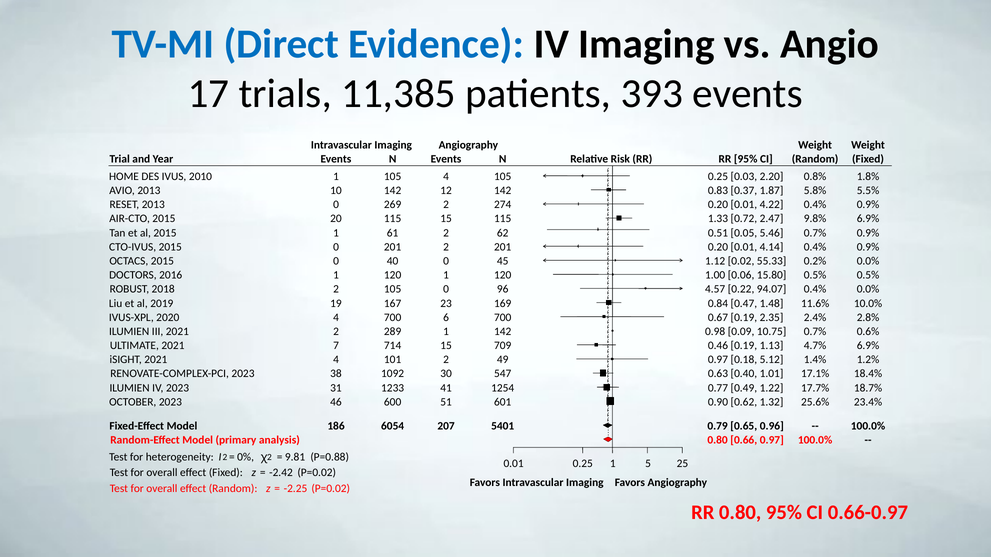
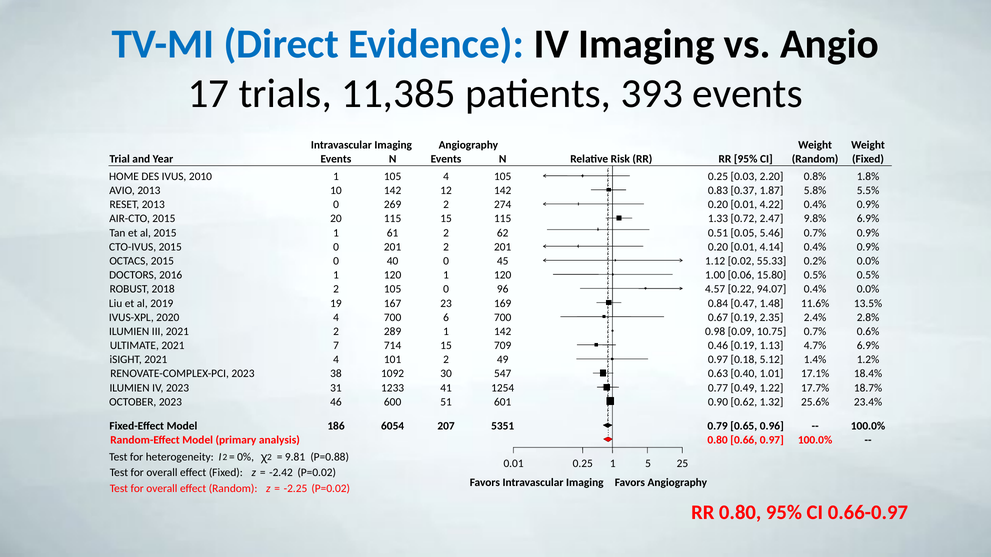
10.0%: 10.0% -> 13.5%
5401: 5401 -> 5351
